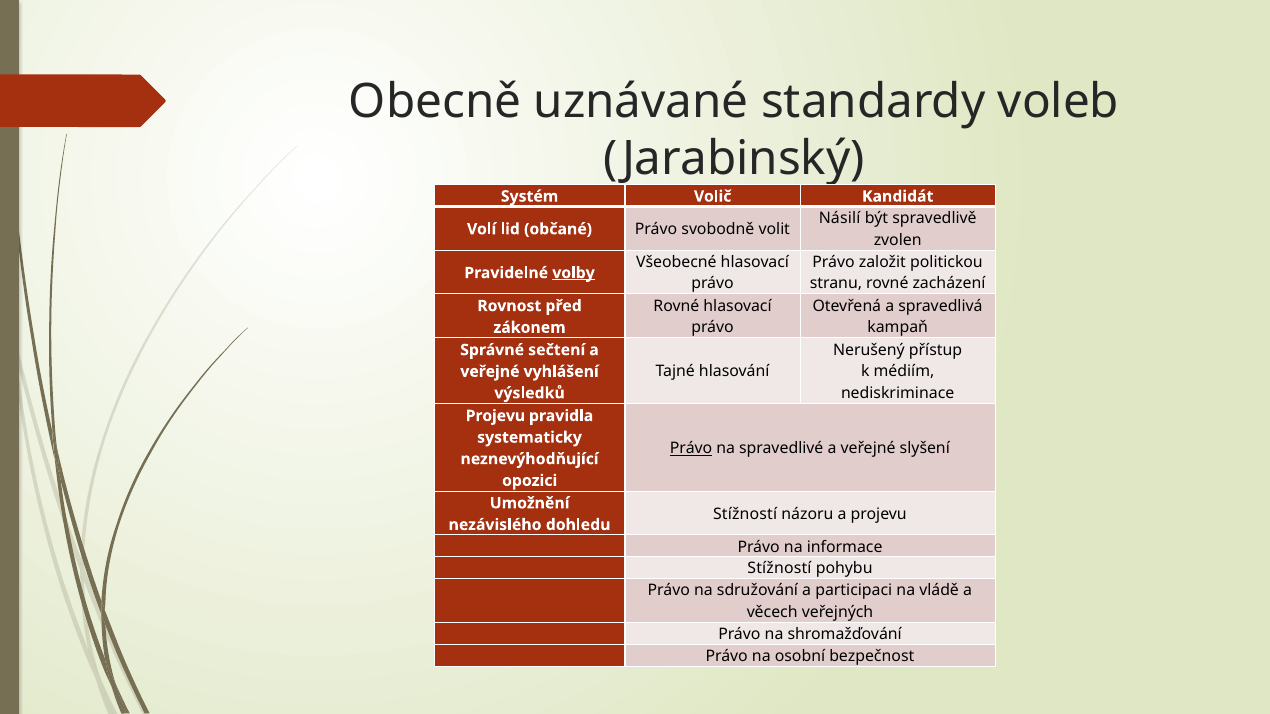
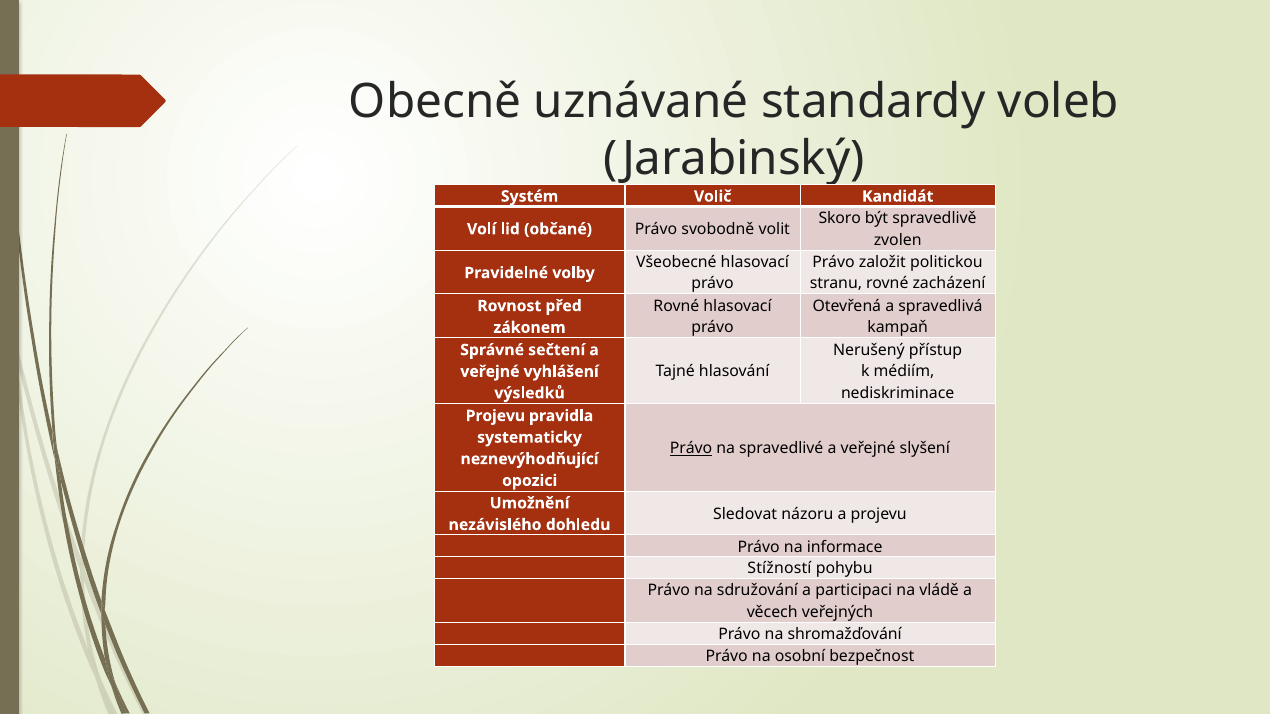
Násilí: Násilí -> Skoro
volby underline: present -> none
Stížností at (745, 514): Stížností -> Sledovat
